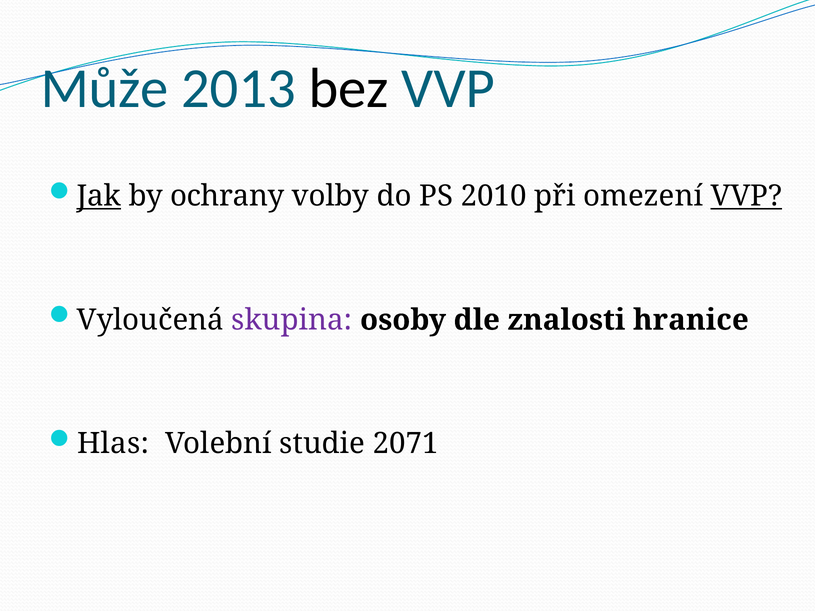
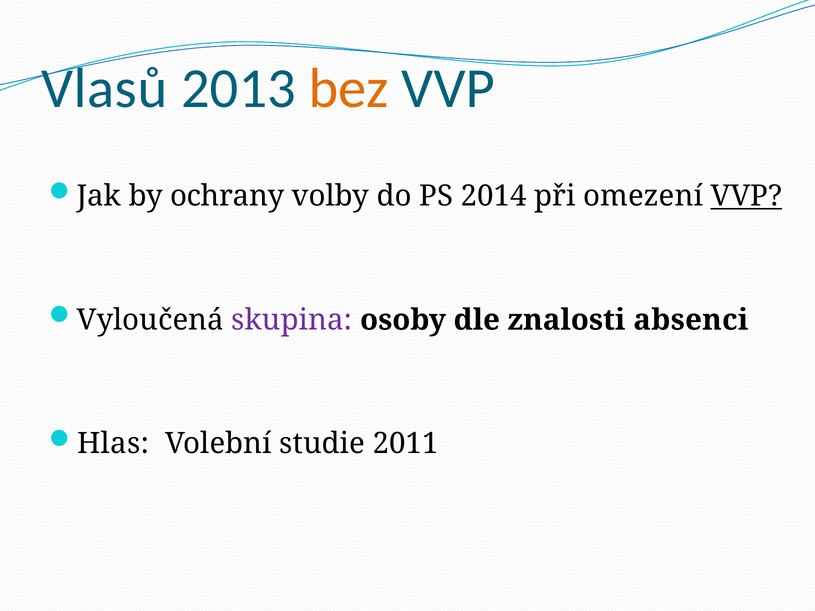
Může: Může -> Vlasů
bez colour: black -> orange
Jak underline: present -> none
2010: 2010 -> 2014
hranice: hranice -> absenci
2071: 2071 -> 2011
